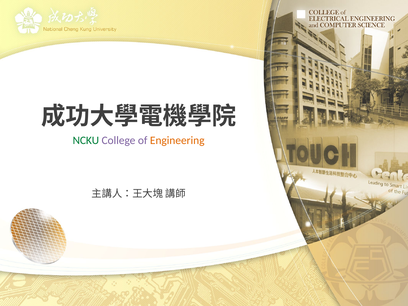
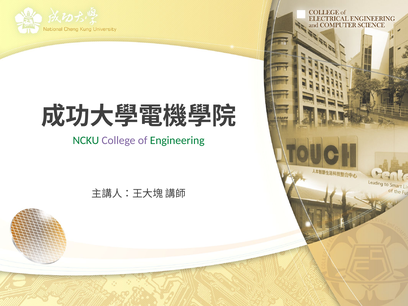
Engineering colour: orange -> green
